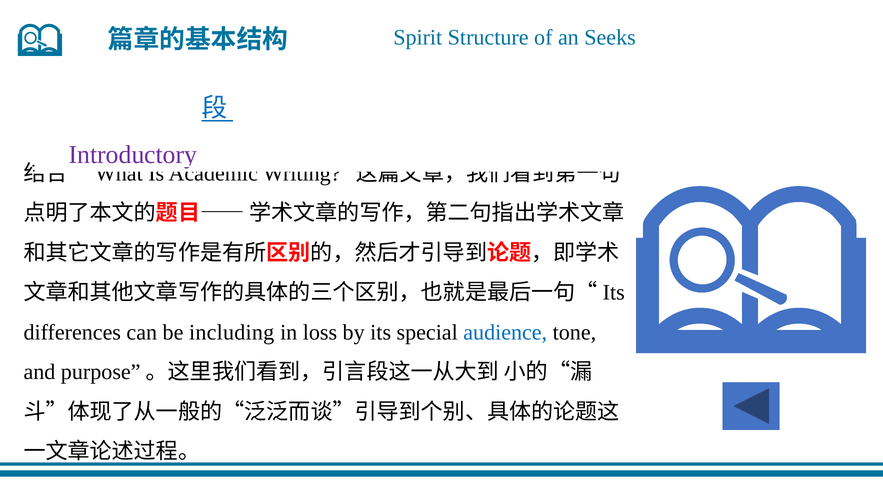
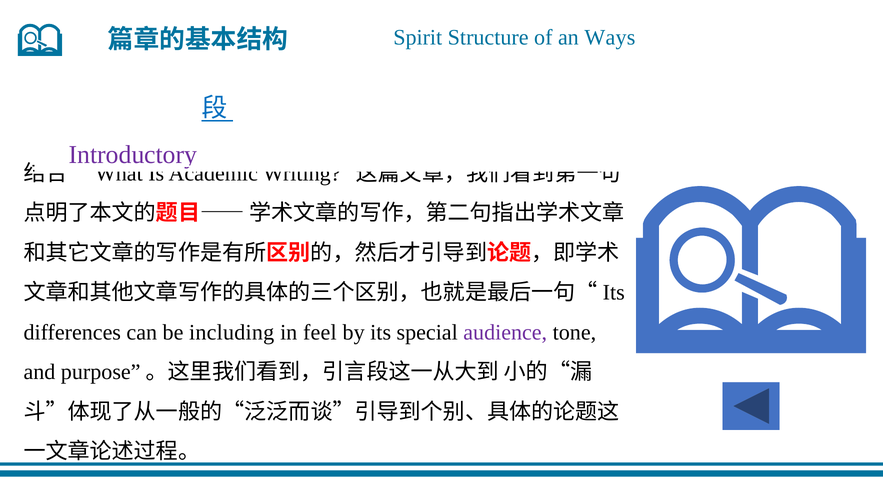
Seeks: Seeks -> Ways
loss: loss -> feel
audience colour: blue -> purple
